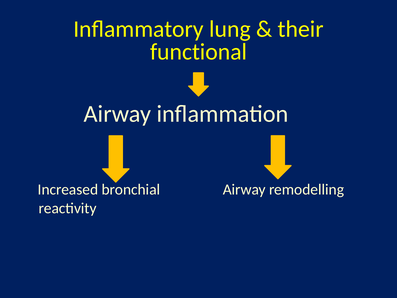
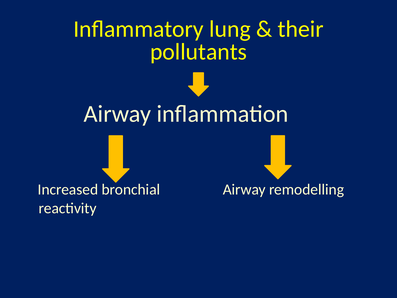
functional: functional -> pollutants
